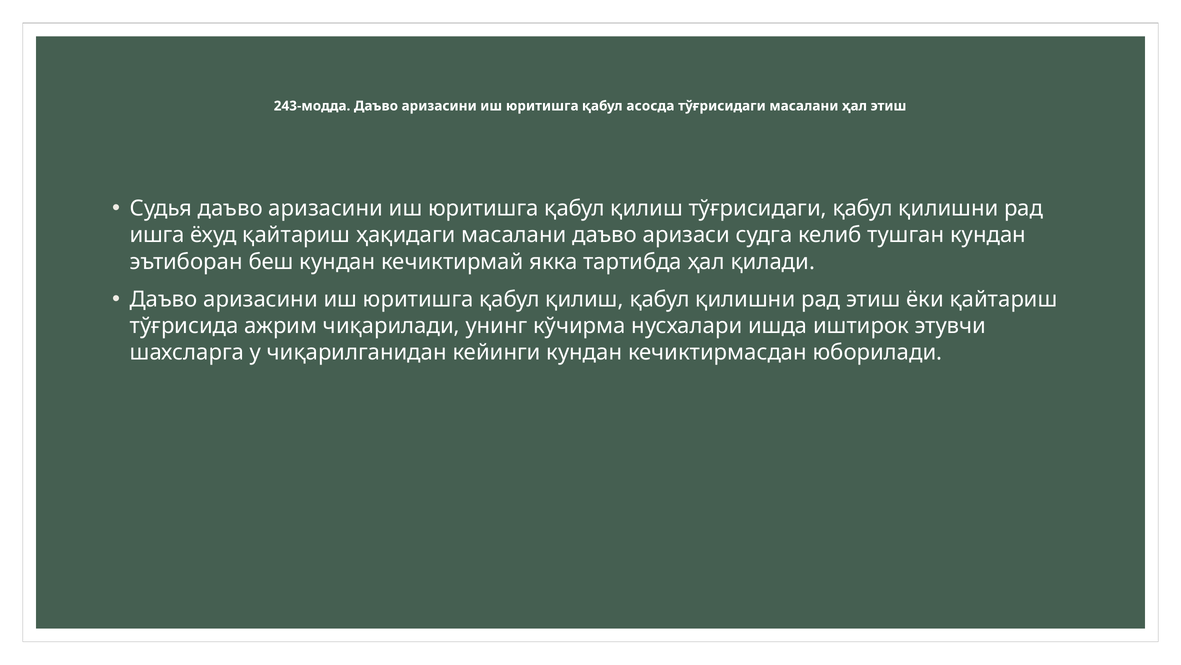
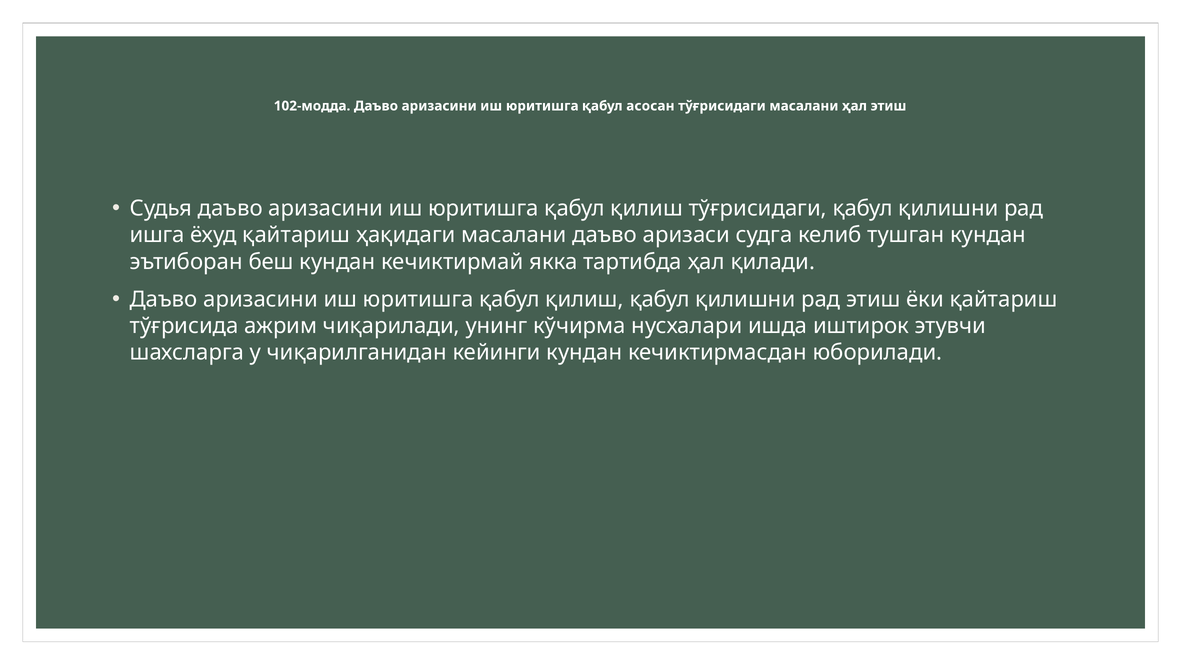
243-модда: 243-модда -> 102-модда
асосда: асосда -> асосан
